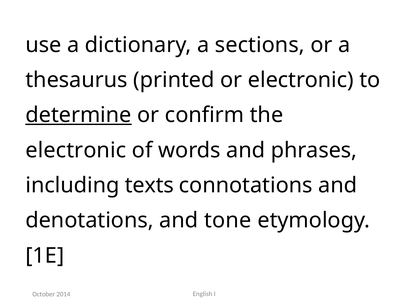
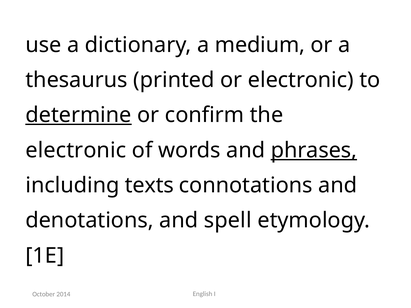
sections: sections -> medium
phrases underline: none -> present
tone: tone -> spell
